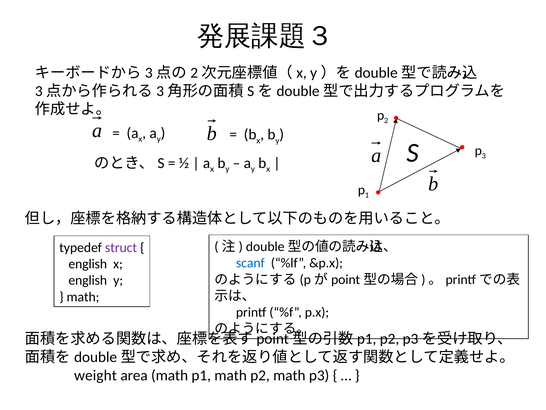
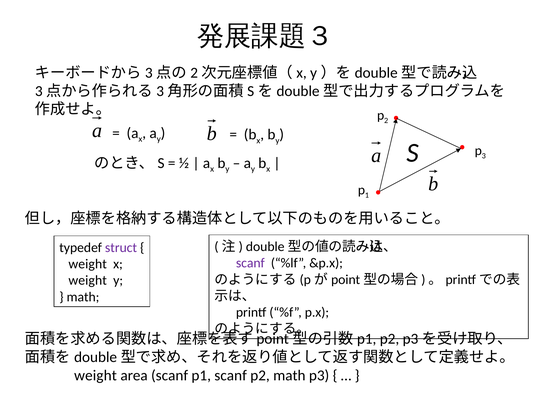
scanf at (250, 263) colour: blue -> purple
english at (88, 264): english -> weight
english at (88, 280): english -> weight
area math: math -> scanf
p1 math: math -> scanf
